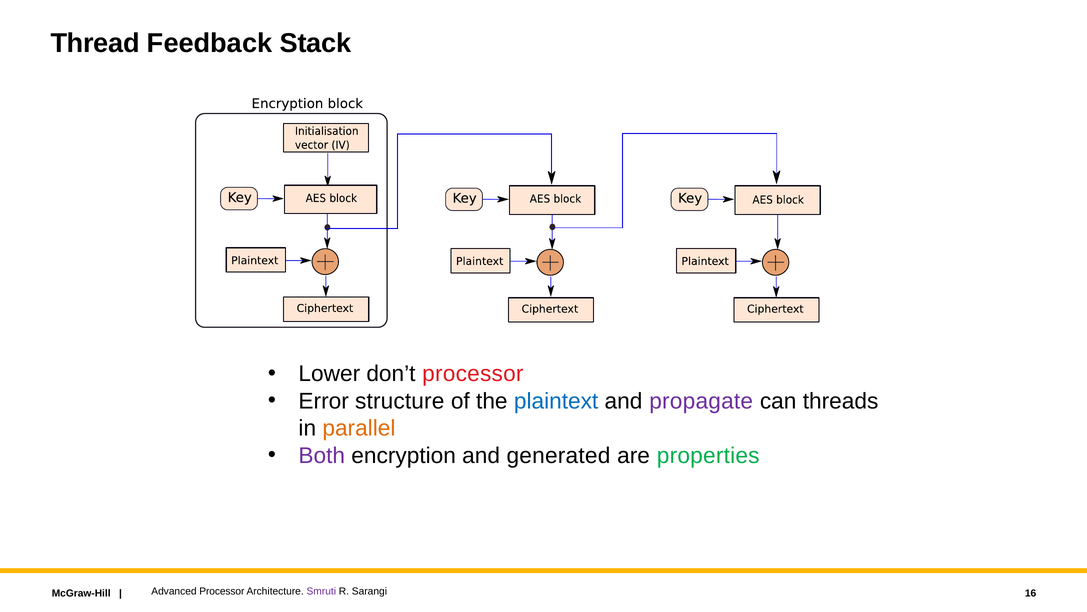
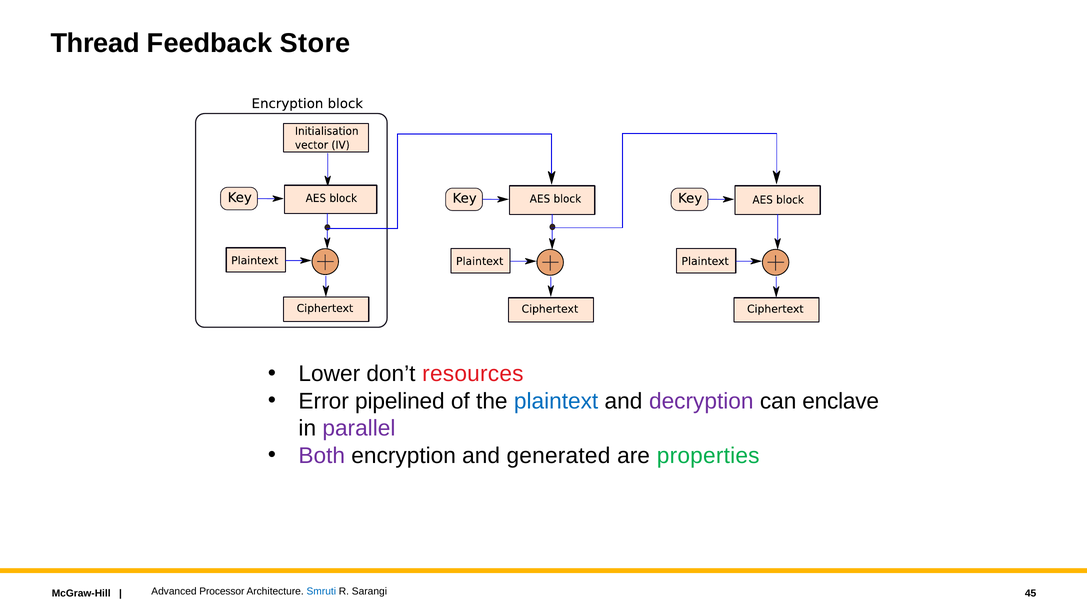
Stack: Stack -> Store
don’t processor: processor -> resources
structure: structure -> pipelined
propagate: propagate -> decryption
threads: threads -> enclave
parallel colour: orange -> purple
Smruti colour: purple -> blue
16: 16 -> 45
